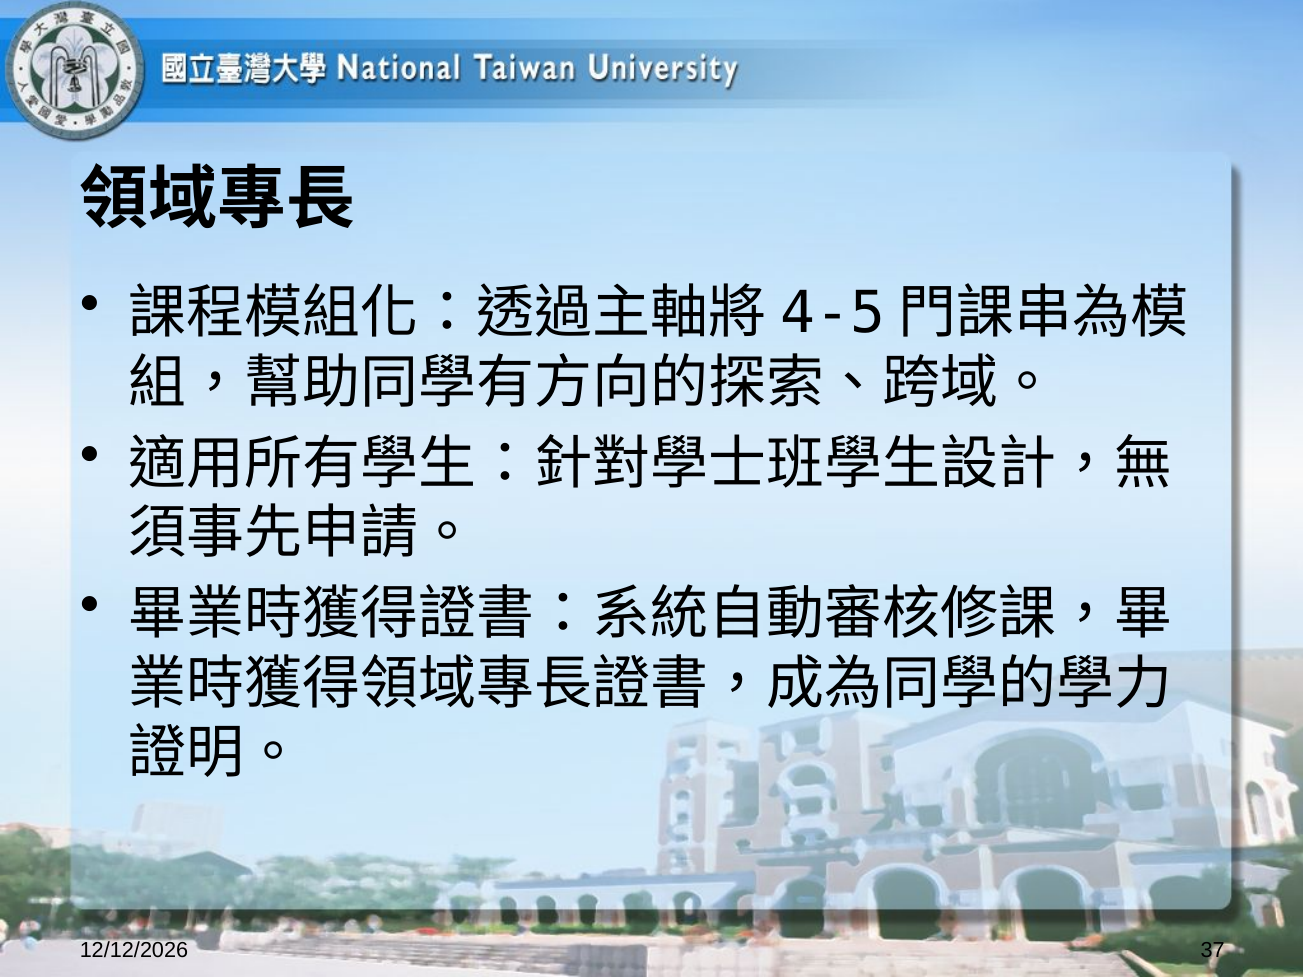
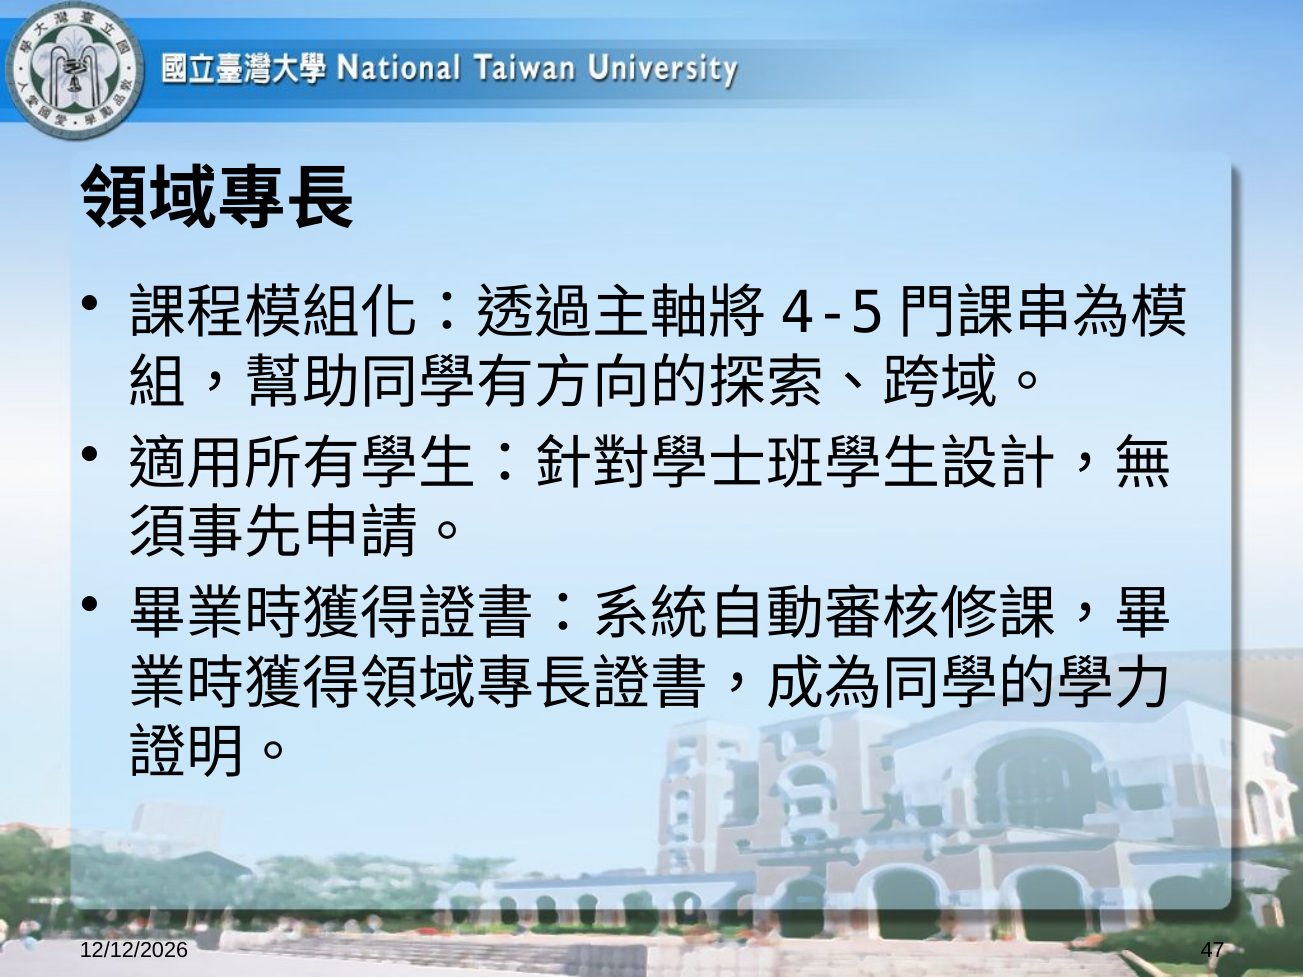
37: 37 -> 47
